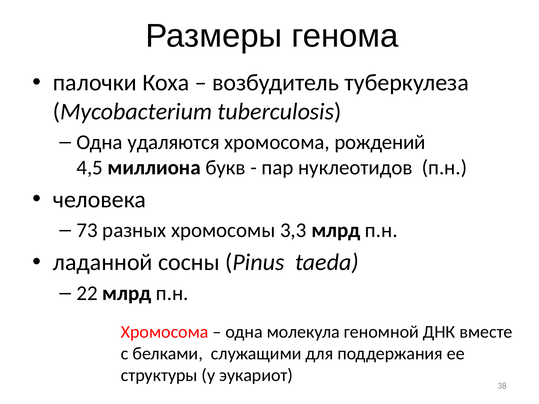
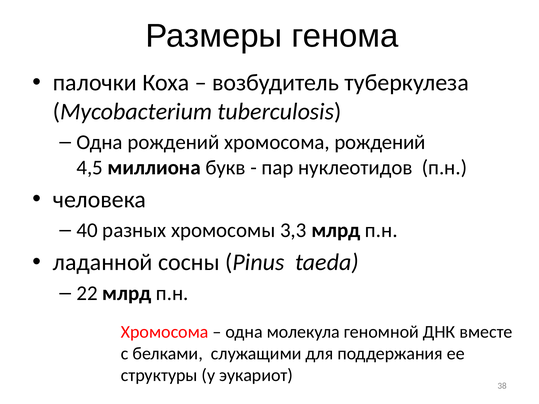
Одна удаляются: удаляются -> рождений
73: 73 -> 40
